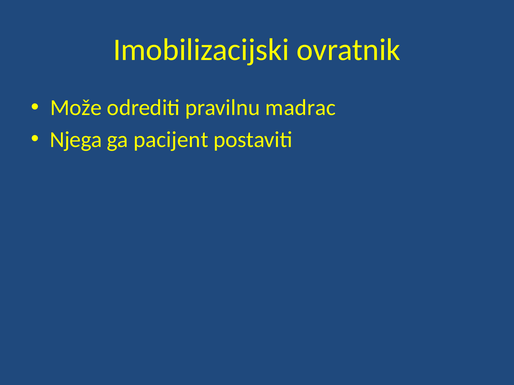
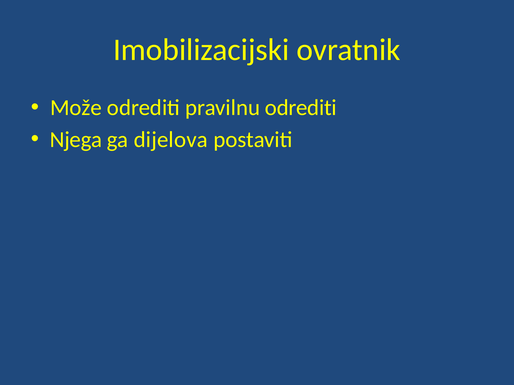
pravilnu madrac: madrac -> odrediti
pacijent: pacijent -> dijelova
